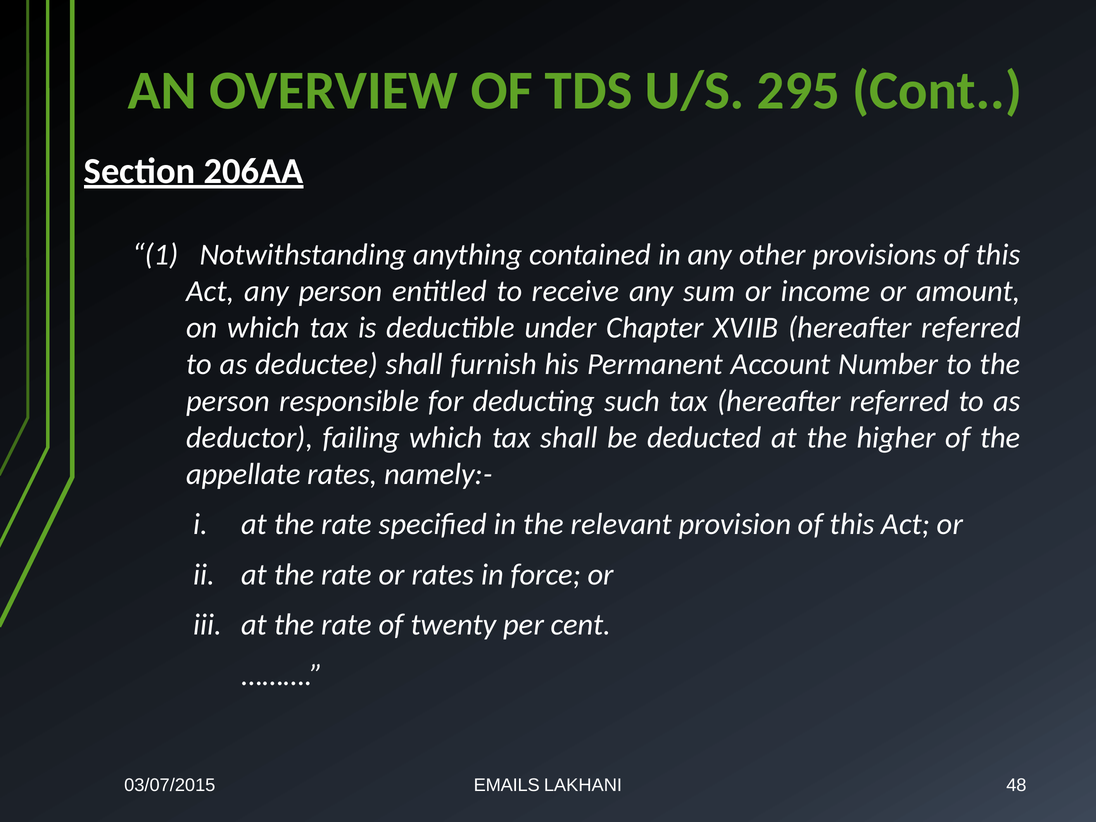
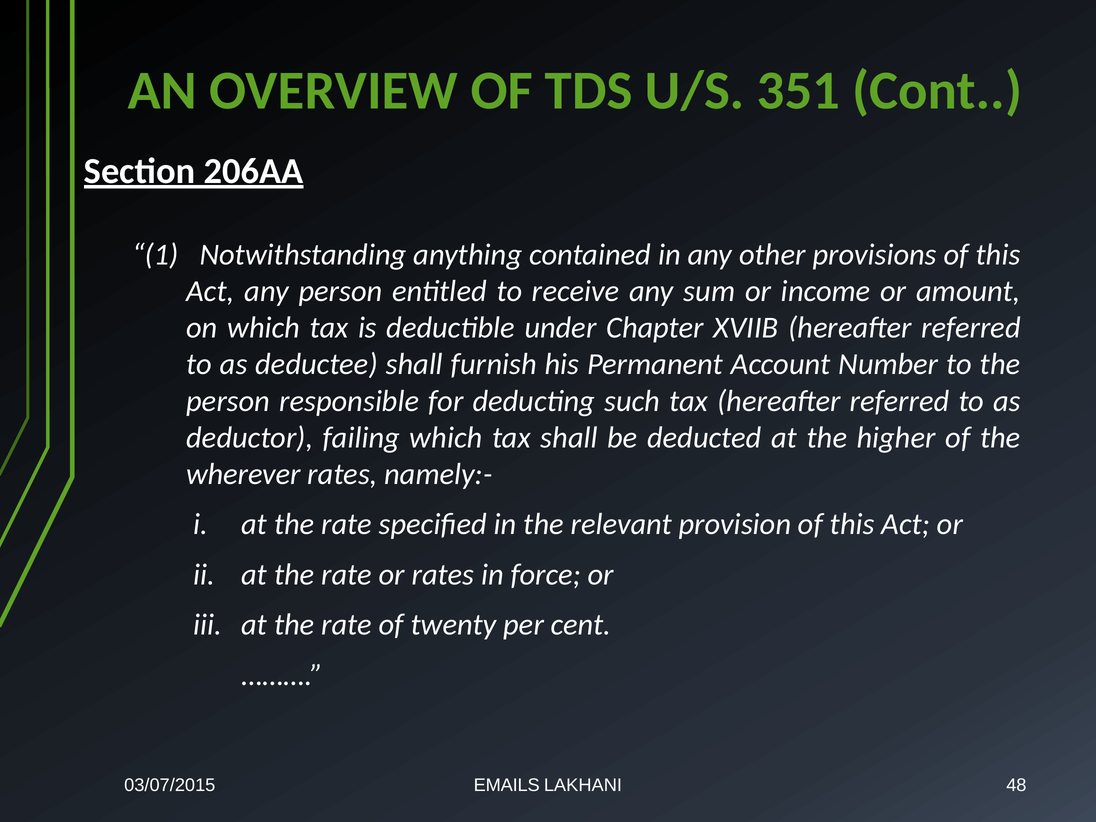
295: 295 -> 351
appellate: appellate -> wherever
